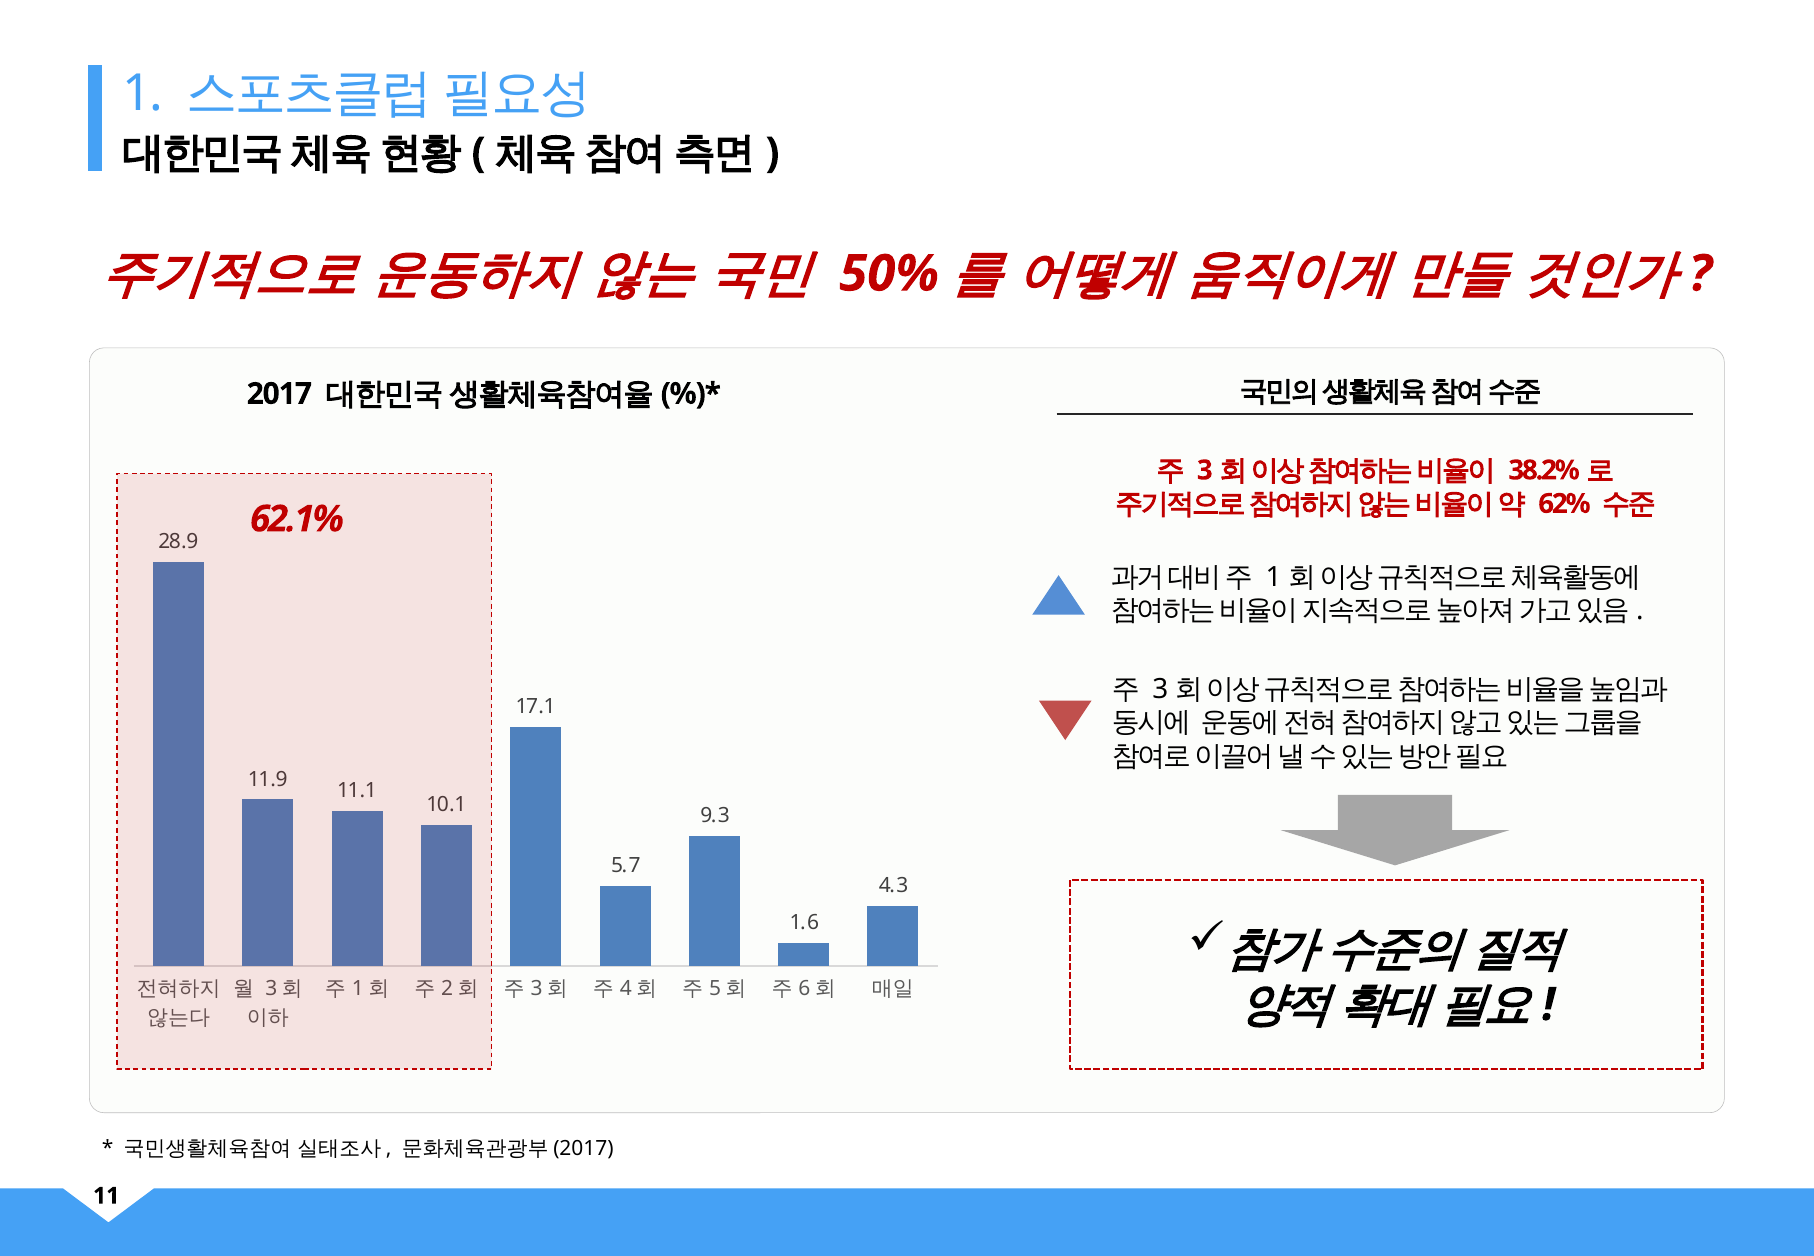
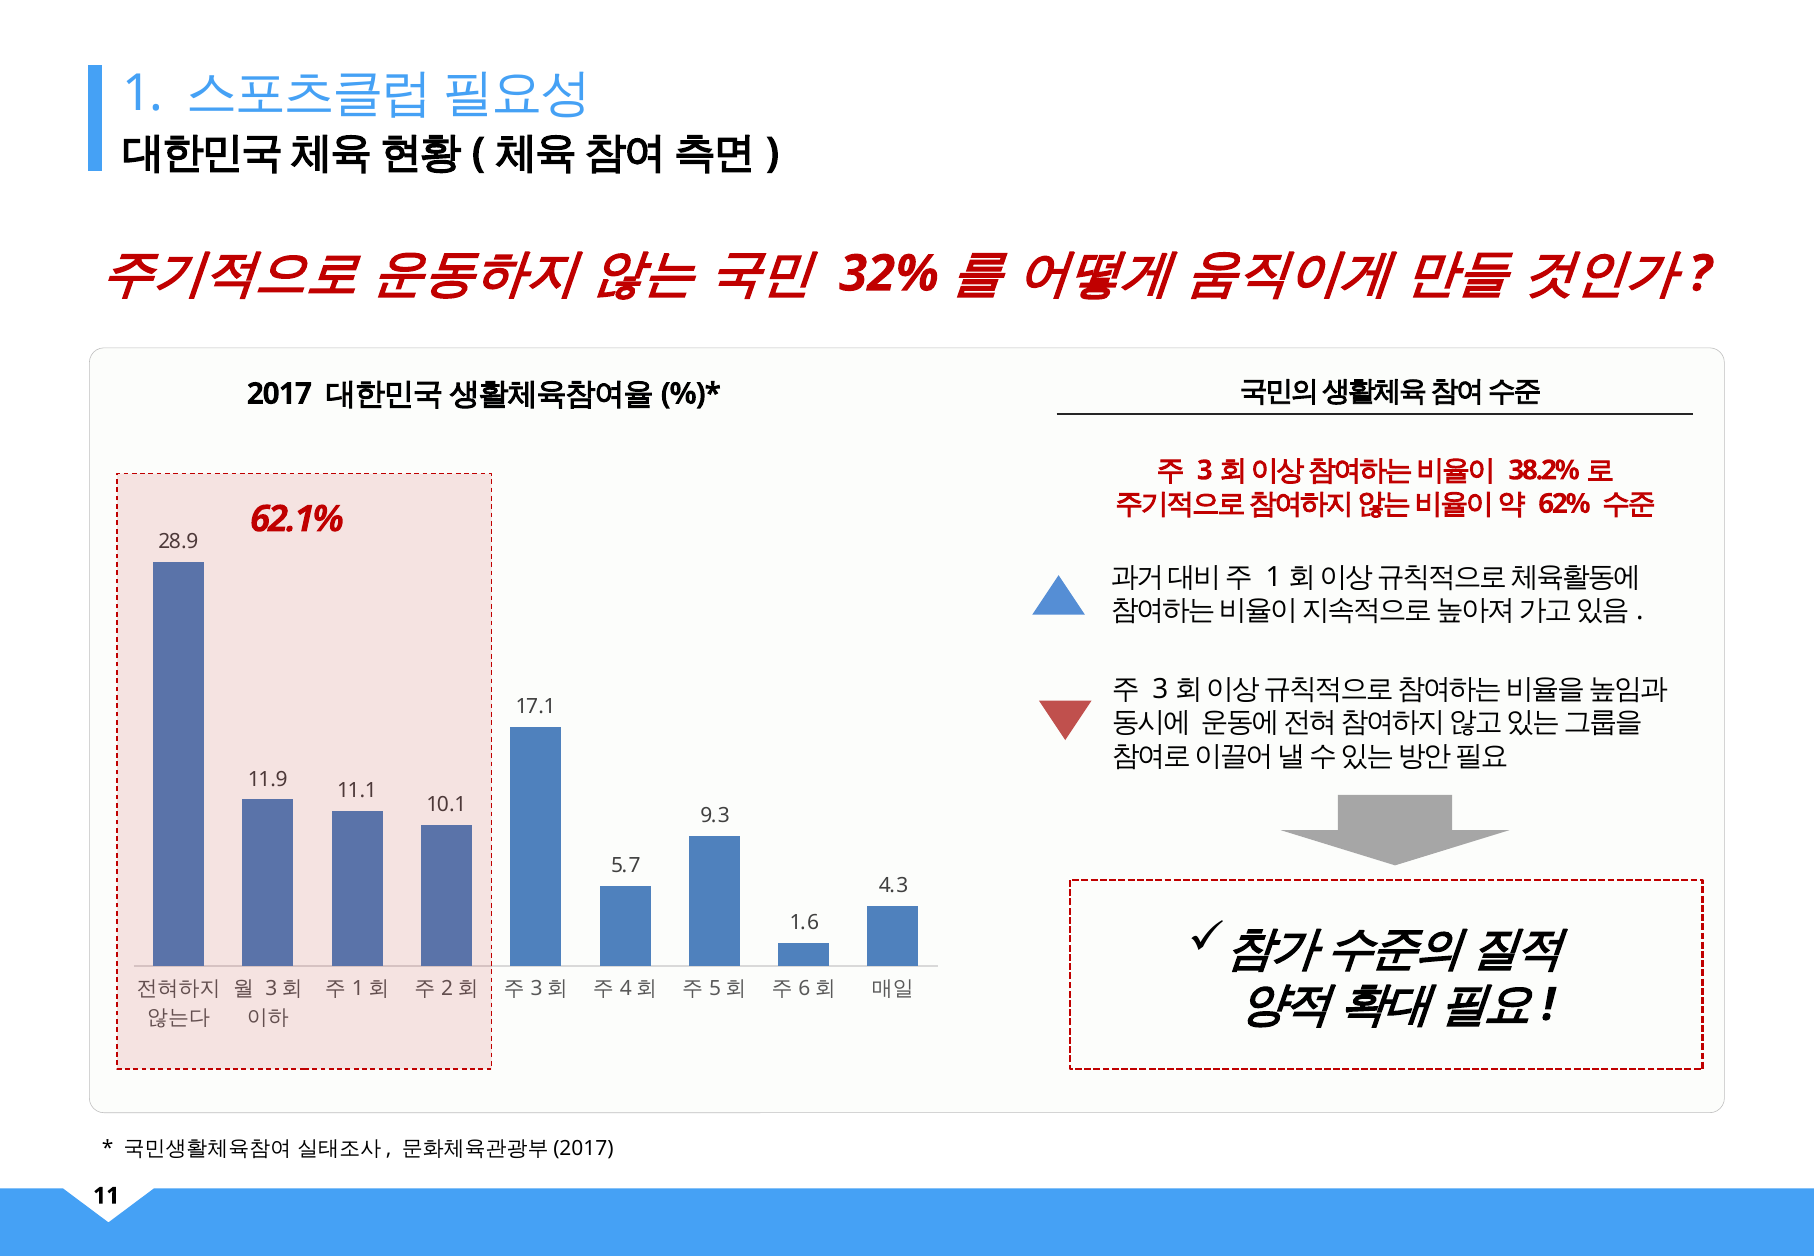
50%: 50% -> 32%
